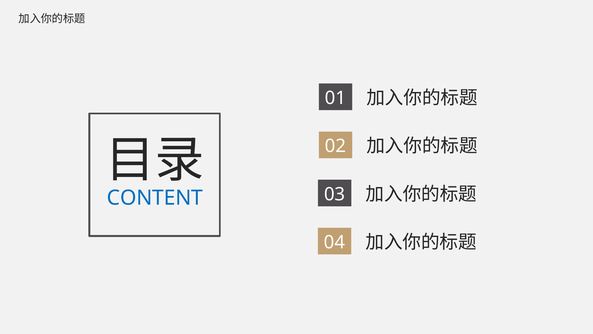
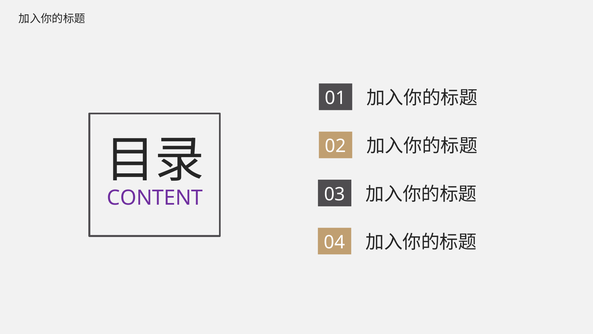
CONTENT colour: blue -> purple
